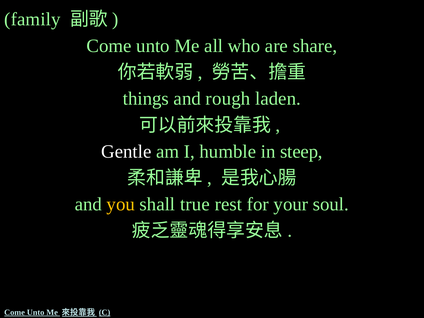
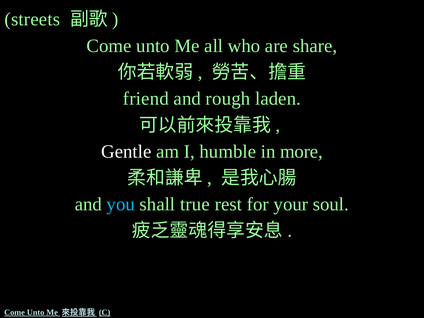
family: family -> streets
things: things -> friend
steep: steep -> more
you colour: yellow -> light blue
